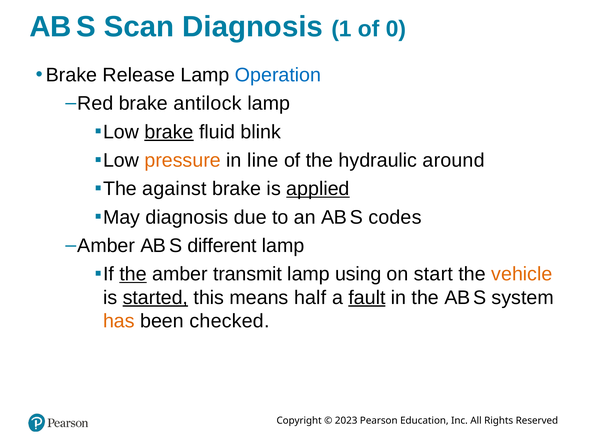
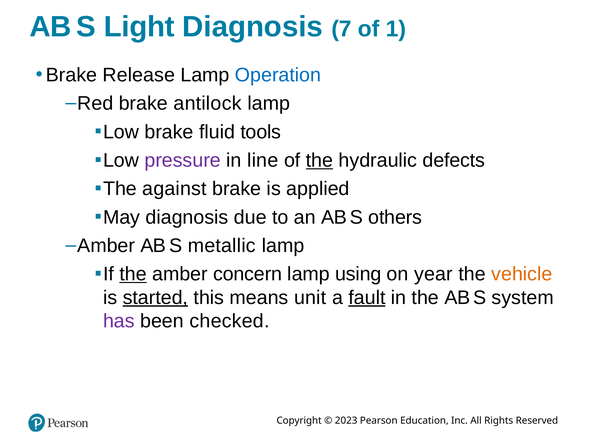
Scan: Scan -> Light
1: 1 -> 7
0: 0 -> 1
brake at (169, 132) underline: present -> none
blink: blink -> tools
pressure colour: orange -> purple
the at (320, 161) underline: none -> present
around: around -> defects
applied underline: present -> none
codes: codes -> others
different: different -> metallic
transmit: transmit -> concern
start: start -> year
half: half -> unit
has colour: orange -> purple
